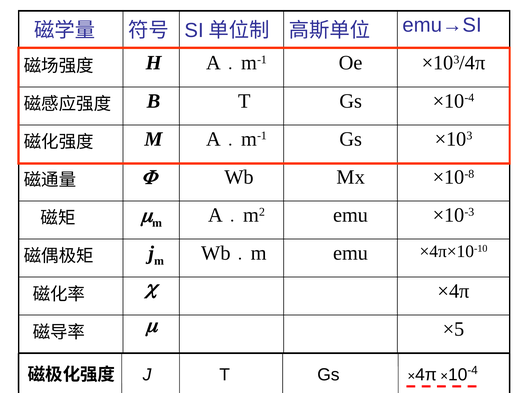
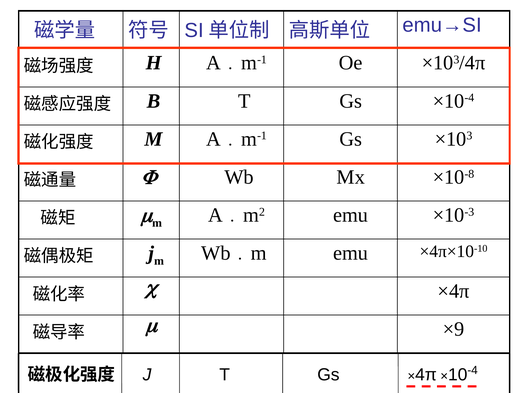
×5: ×5 -> ×9
